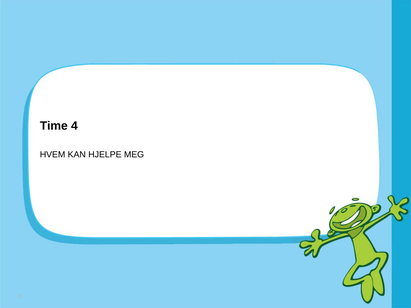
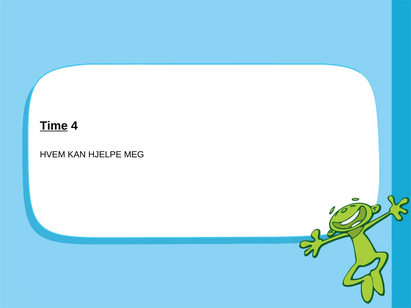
Time underline: none -> present
